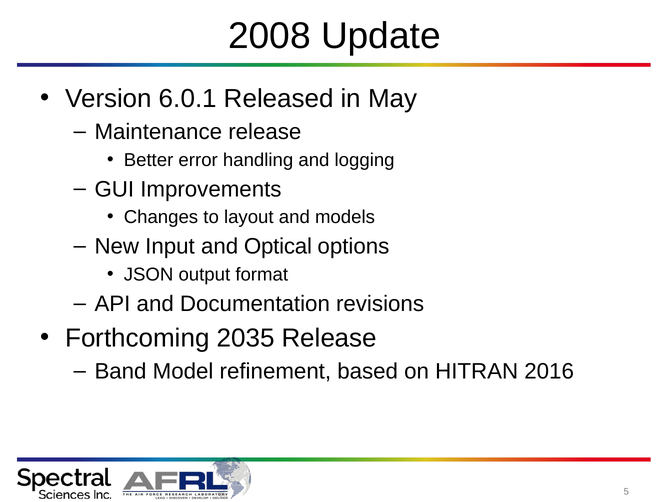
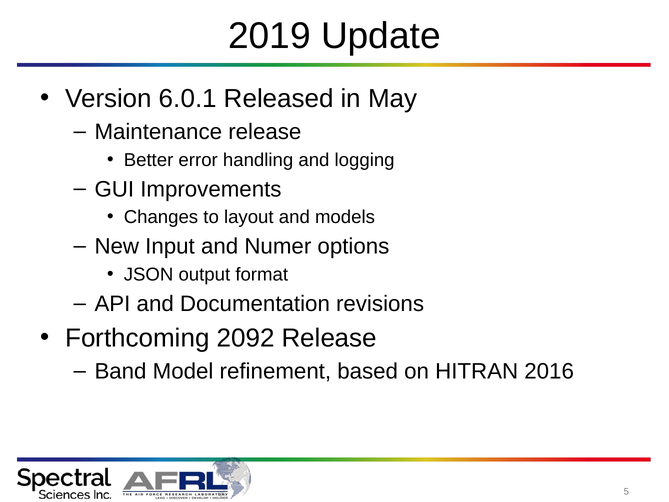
2008: 2008 -> 2019
Optical: Optical -> Numer
2035: 2035 -> 2092
